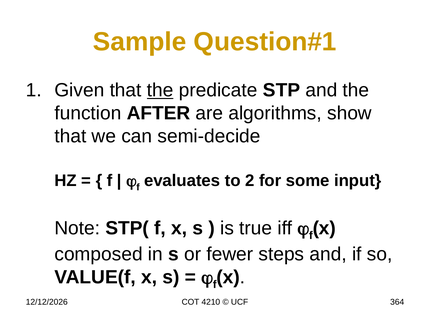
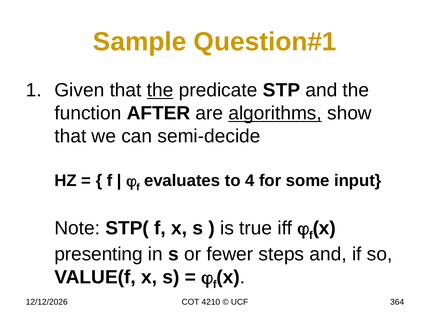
algorithms underline: none -> present
2: 2 -> 4
composed: composed -> presenting
